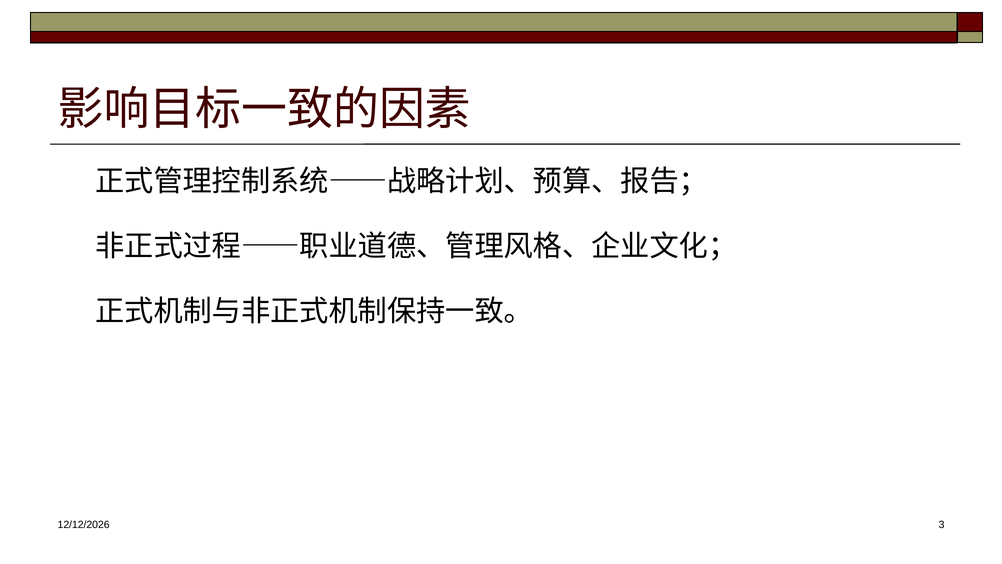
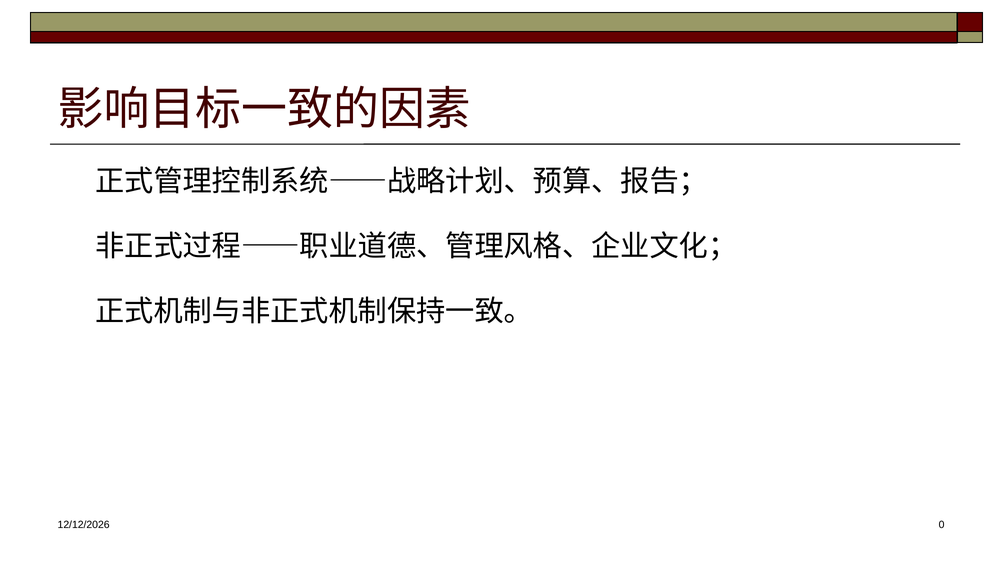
3: 3 -> 0
